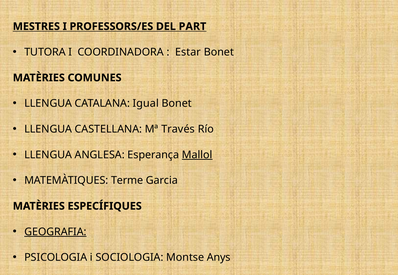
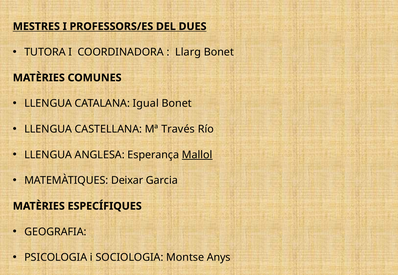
PART: PART -> DUES
Estar: Estar -> Llarg
Terme: Terme -> Deixar
GEOGRAFIA underline: present -> none
